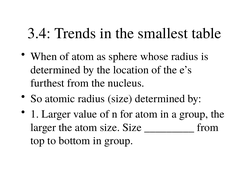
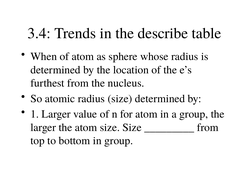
smallest: smallest -> describe
